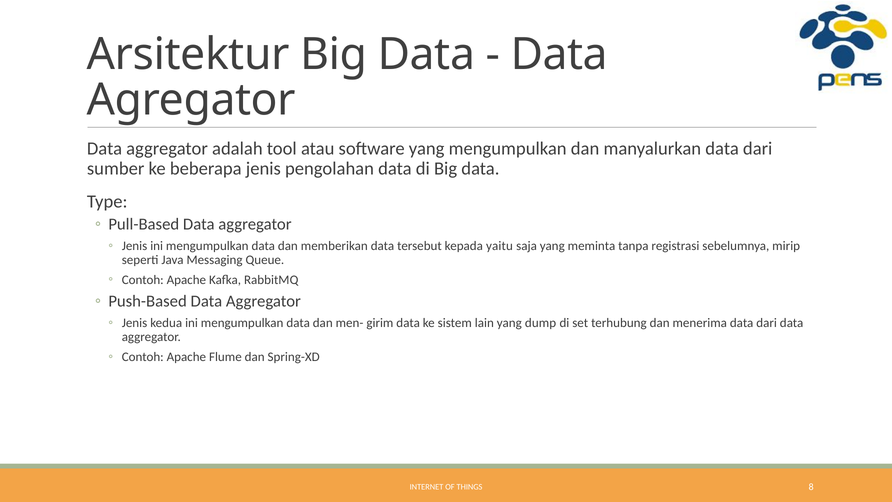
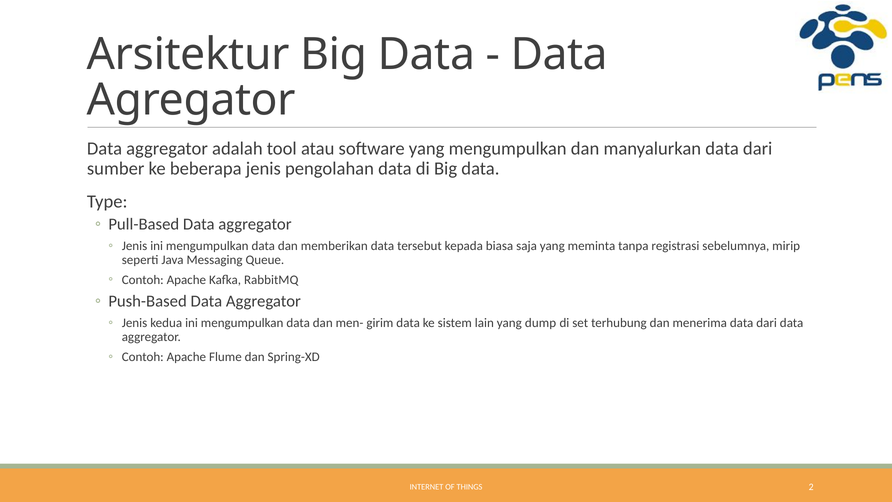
yaitu: yaitu -> biasa
8: 8 -> 2
